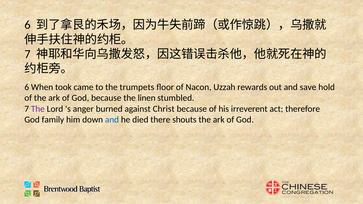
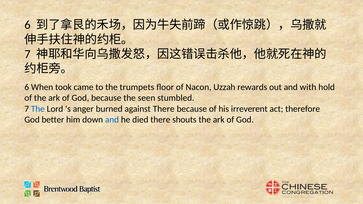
save: save -> with
linen: linen -> seen
The at (38, 109) colour: purple -> blue
against Christ: Christ -> There
family: family -> better
